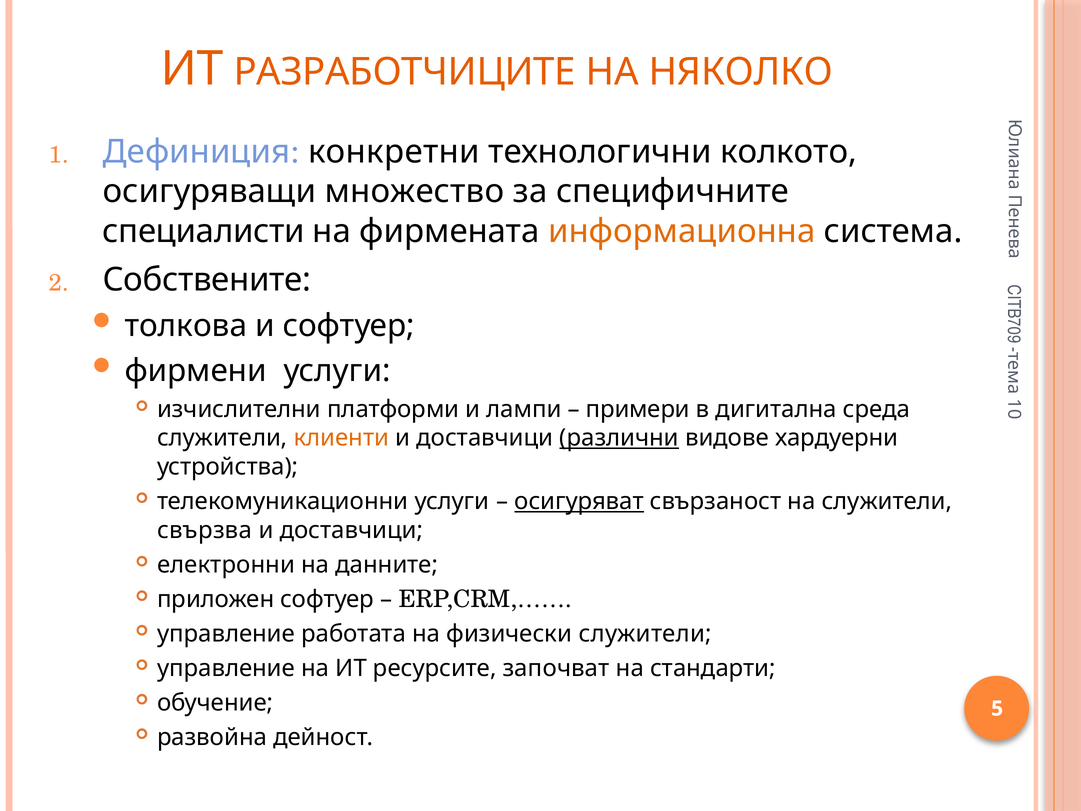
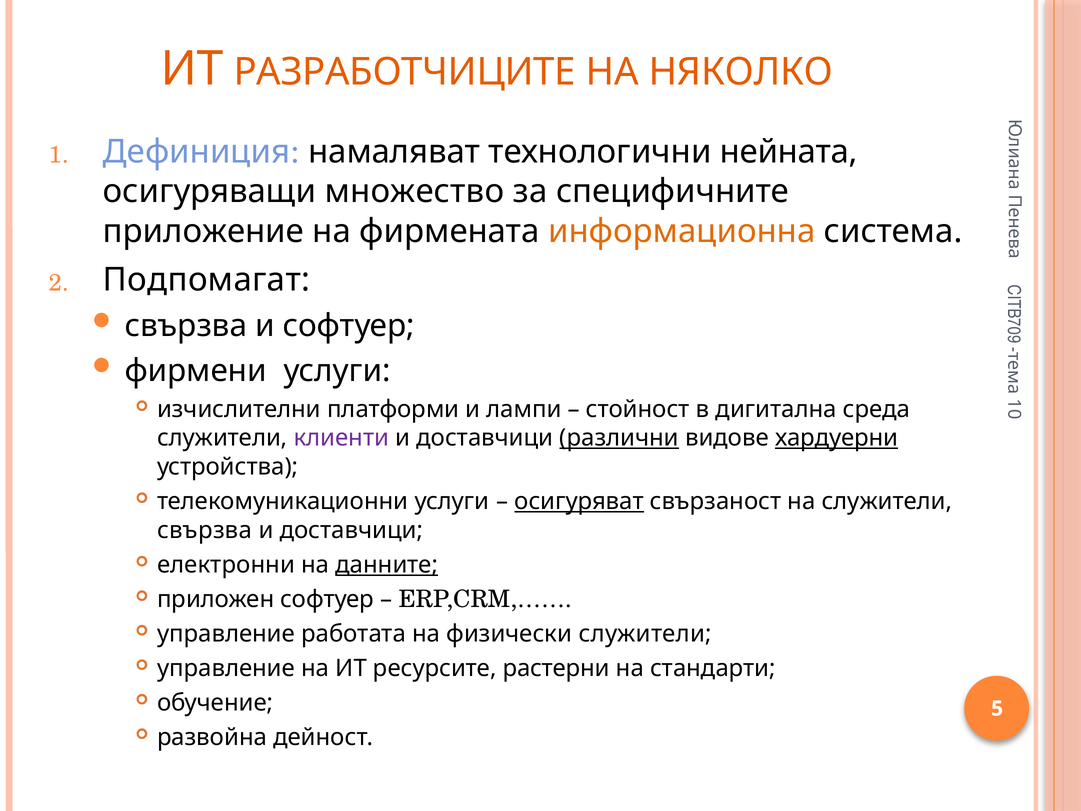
конкретни: конкретни -> намаляват
колкото: колкото -> нейната
специалисти: специалисти -> приложение
Собствените: Собствените -> Подпомагат
толкова at (186, 326): толкова -> свързва
примери: примери -> стойност
клиенти colour: orange -> purple
хардуерни underline: none -> present
данните underline: none -> present
започват: започват -> растерни
